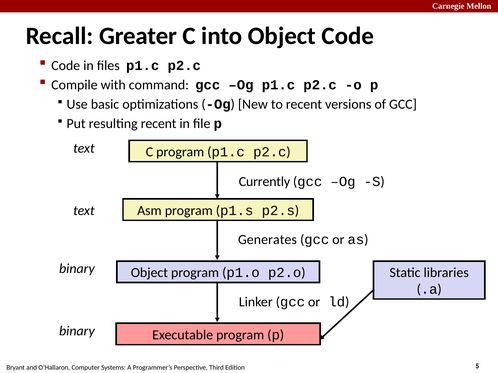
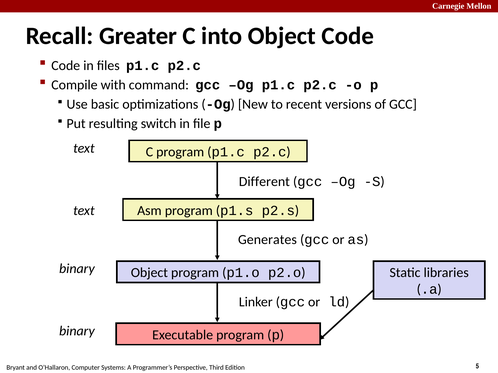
resulting recent: recent -> switch
Currently: Currently -> Different
